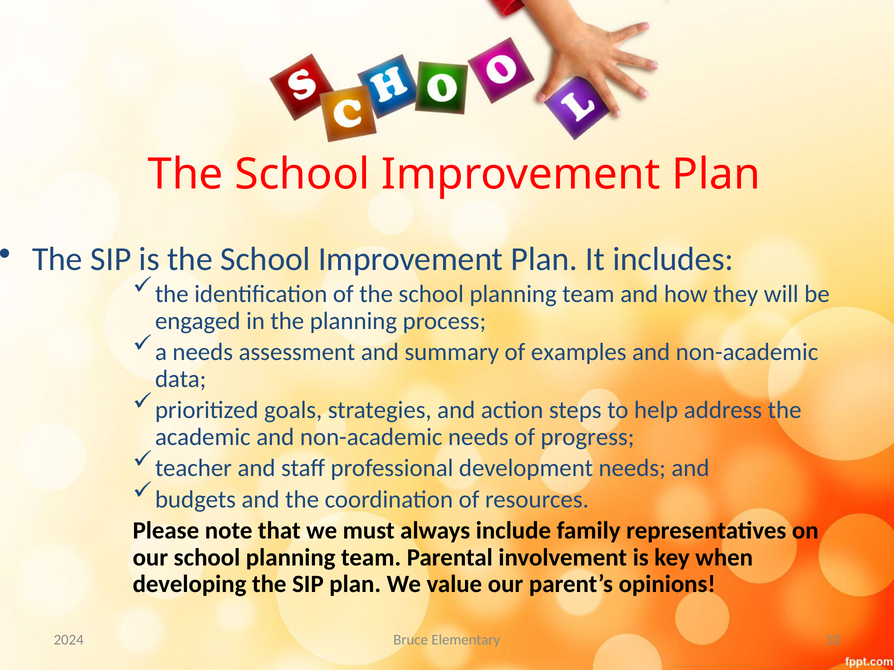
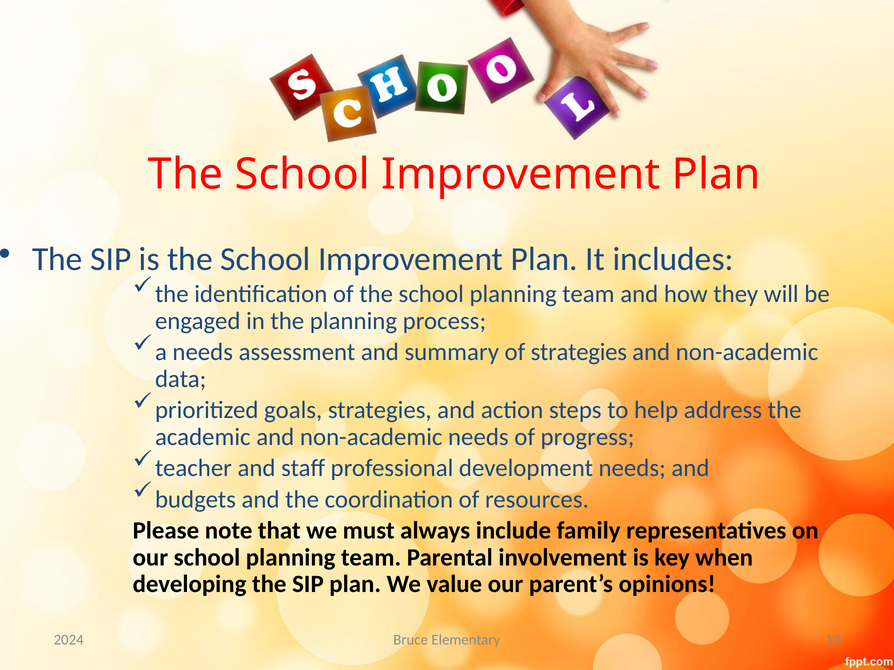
of examples: examples -> strategies
